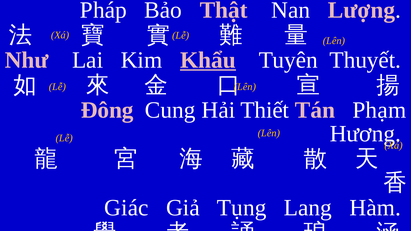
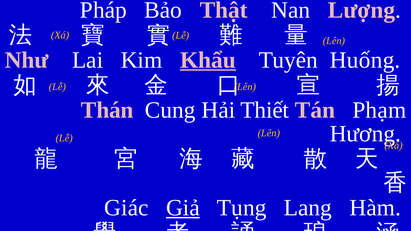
Thuyết: Thuyết -> Huống
Đông: Đông -> Thán
Giả underline: none -> present
